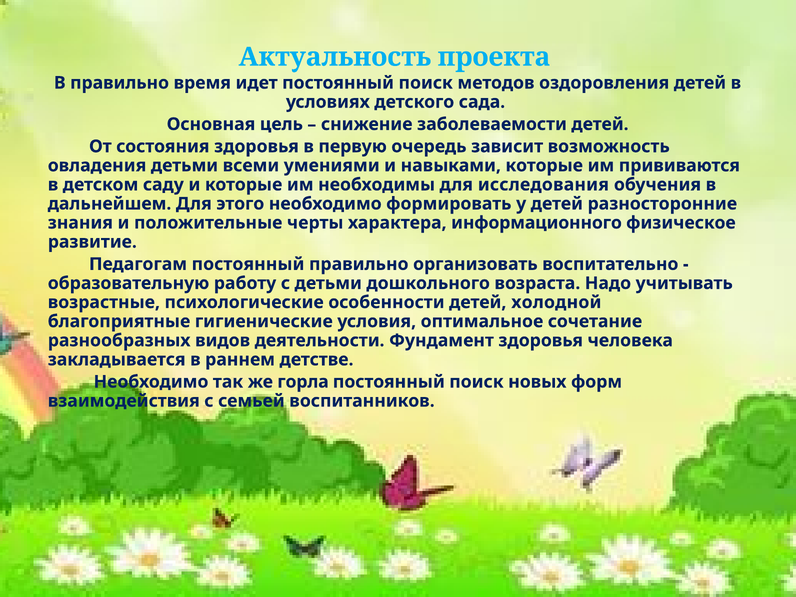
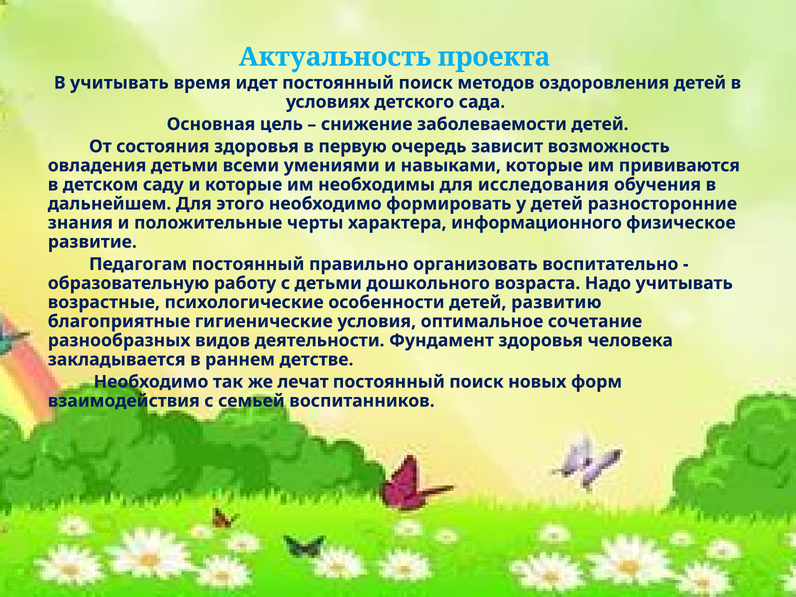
В правильно: правильно -> учитывать
холодной: холодной -> развитию
горла: горла -> лечат
